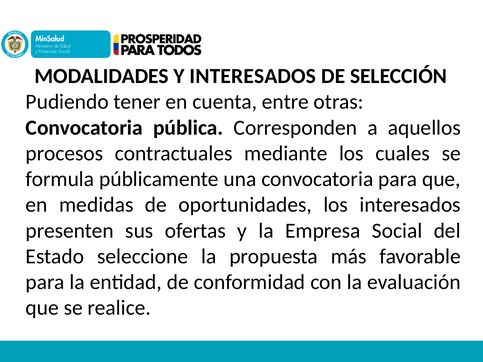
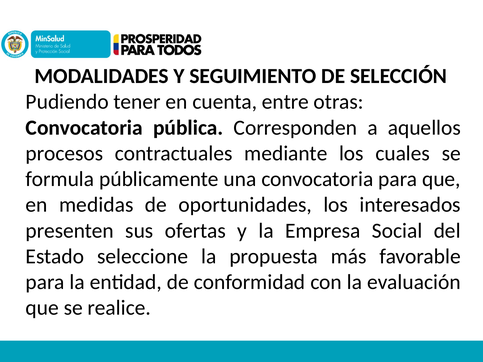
Y INTERESADOS: INTERESADOS -> SEGUIMIENTO
